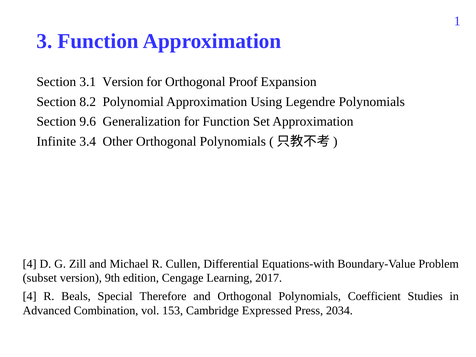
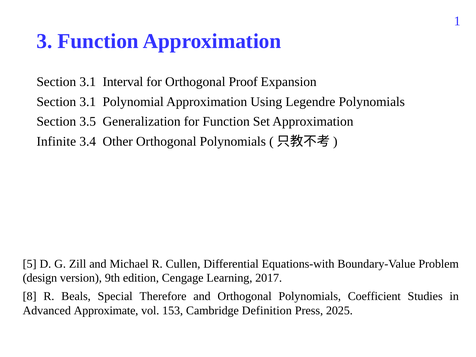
3.1 Version: Version -> Interval
8.2 at (88, 102): 8.2 -> 3.1
9.6: 9.6 -> 3.5
4 at (30, 264): 4 -> 5
subset: subset -> design
4 at (30, 296): 4 -> 8
Combination: Combination -> Approximate
Expressed: Expressed -> Definition
2034: 2034 -> 2025
